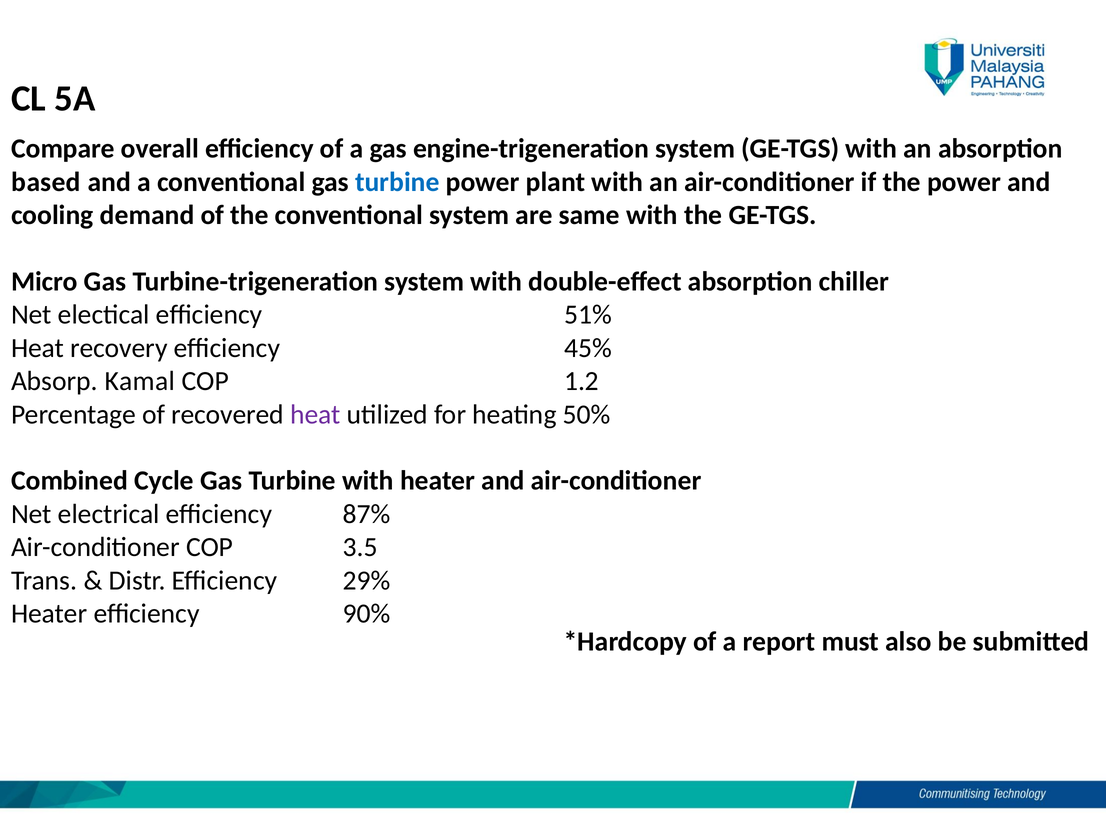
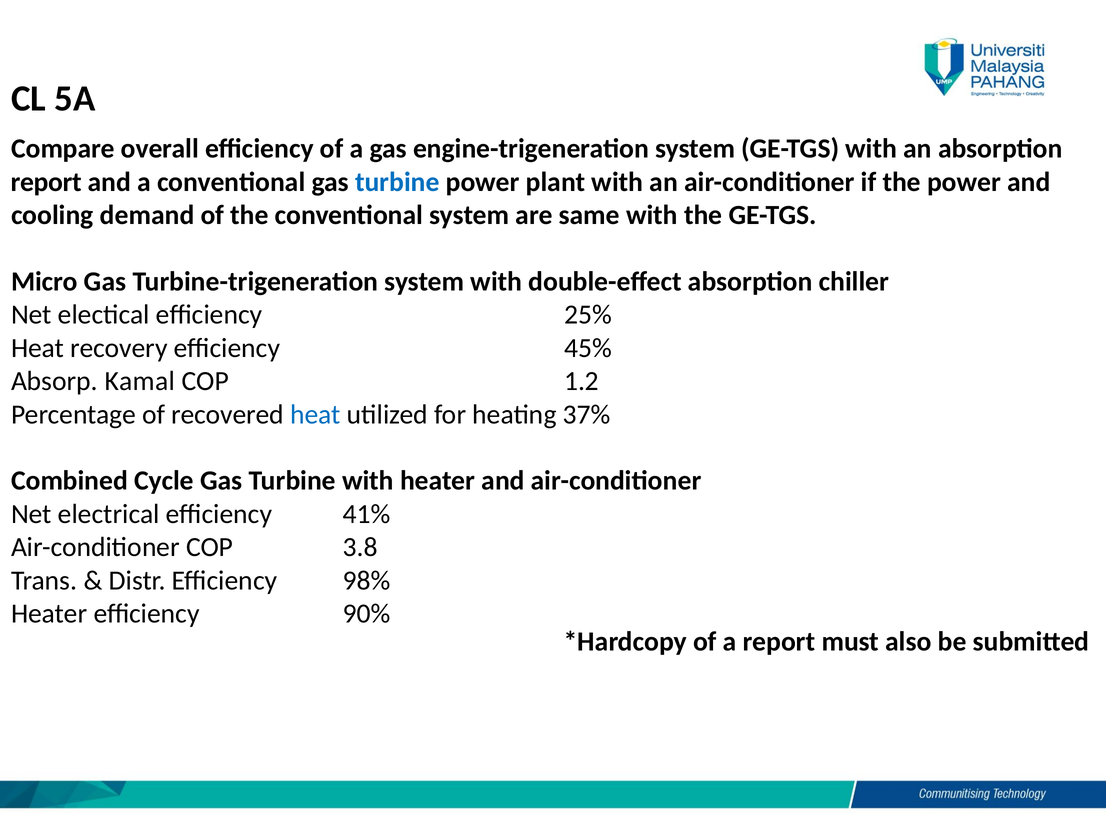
based at (46, 182): based -> report
51%: 51% -> 25%
heat at (315, 414) colour: purple -> blue
50%: 50% -> 37%
87%: 87% -> 41%
3.5: 3.5 -> 3.8
29%: 29% -> 98%
